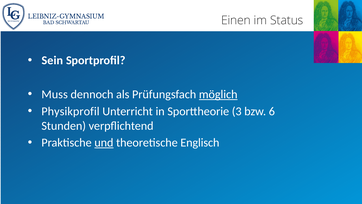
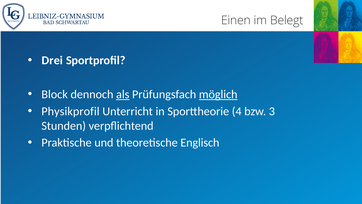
Status: Status -> Belegt
Sein: Sein -> Drei
Muss: Muss -> Block
als underline: none -> present
3: 3 -> 4
6: 6 -> 3
und underline: present -> none
